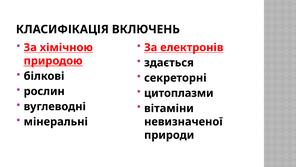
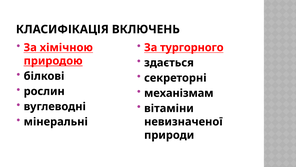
електронів: електронів -> тургорного
цитоплазми: цитоплазми -> механізмам
